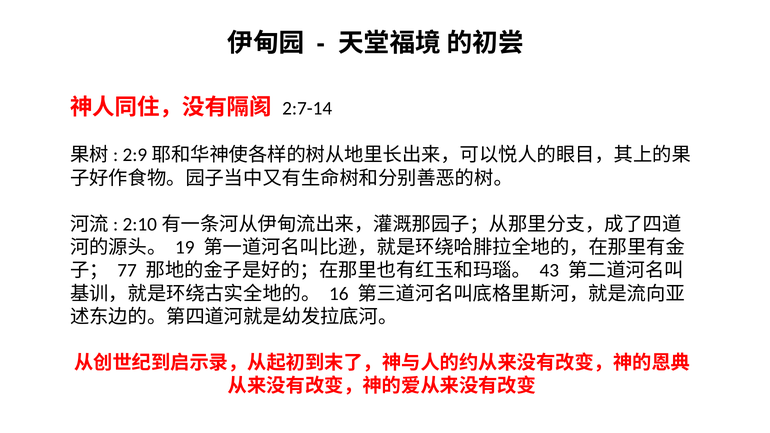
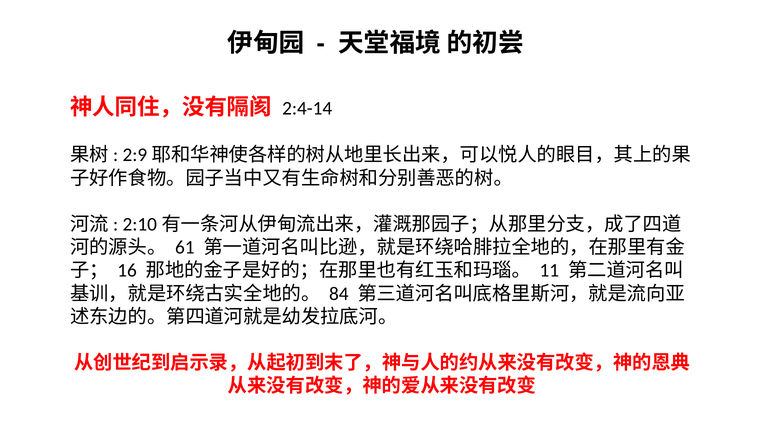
2:7-14: 2:7-14 -> 2:4-14
19: 19 -> 61
77: 77 -> 16
43: 43 -> 11
16: 16 -> 84
